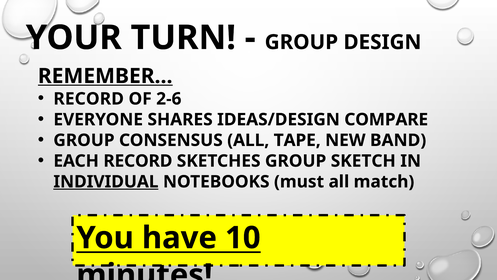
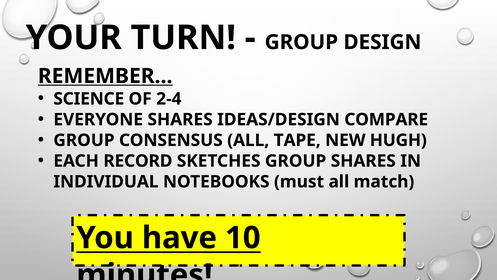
RECORD at (89, 99): RECORD -> SCIENCE
2-6: 2-6 -> 2-4
BAND: BAND -> HUGH
GROUP SKETCH: SKETCH -> SHARES
INDIVIDUAL underline: present -> none
